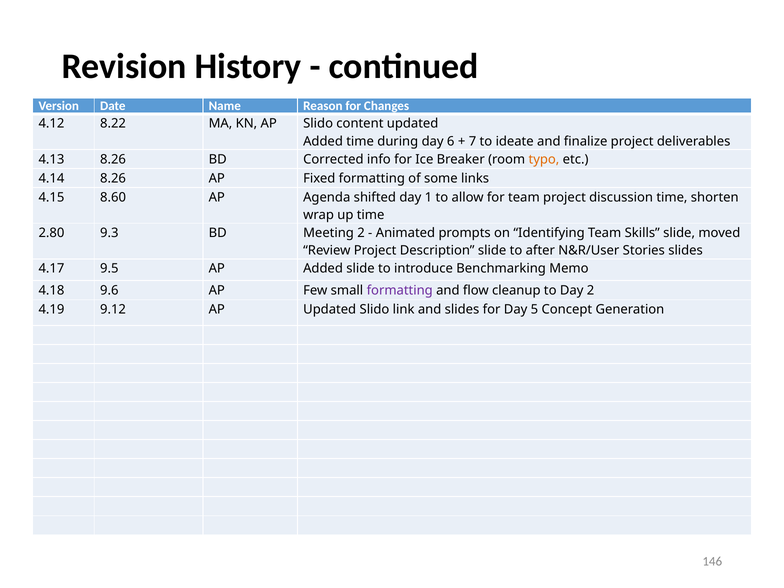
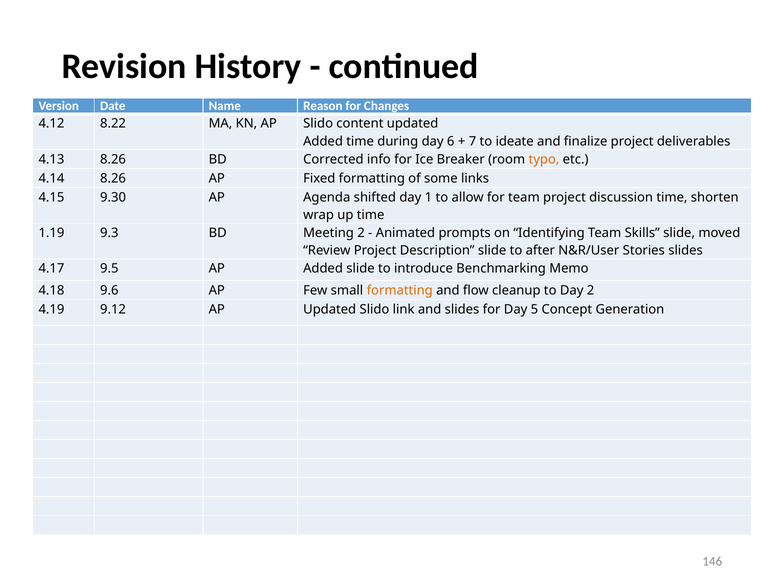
8.60: 8.60 -> 9.30
2.80: 2.80 -> 1.19
formatting at (400, 290) colour: purple -> orange
